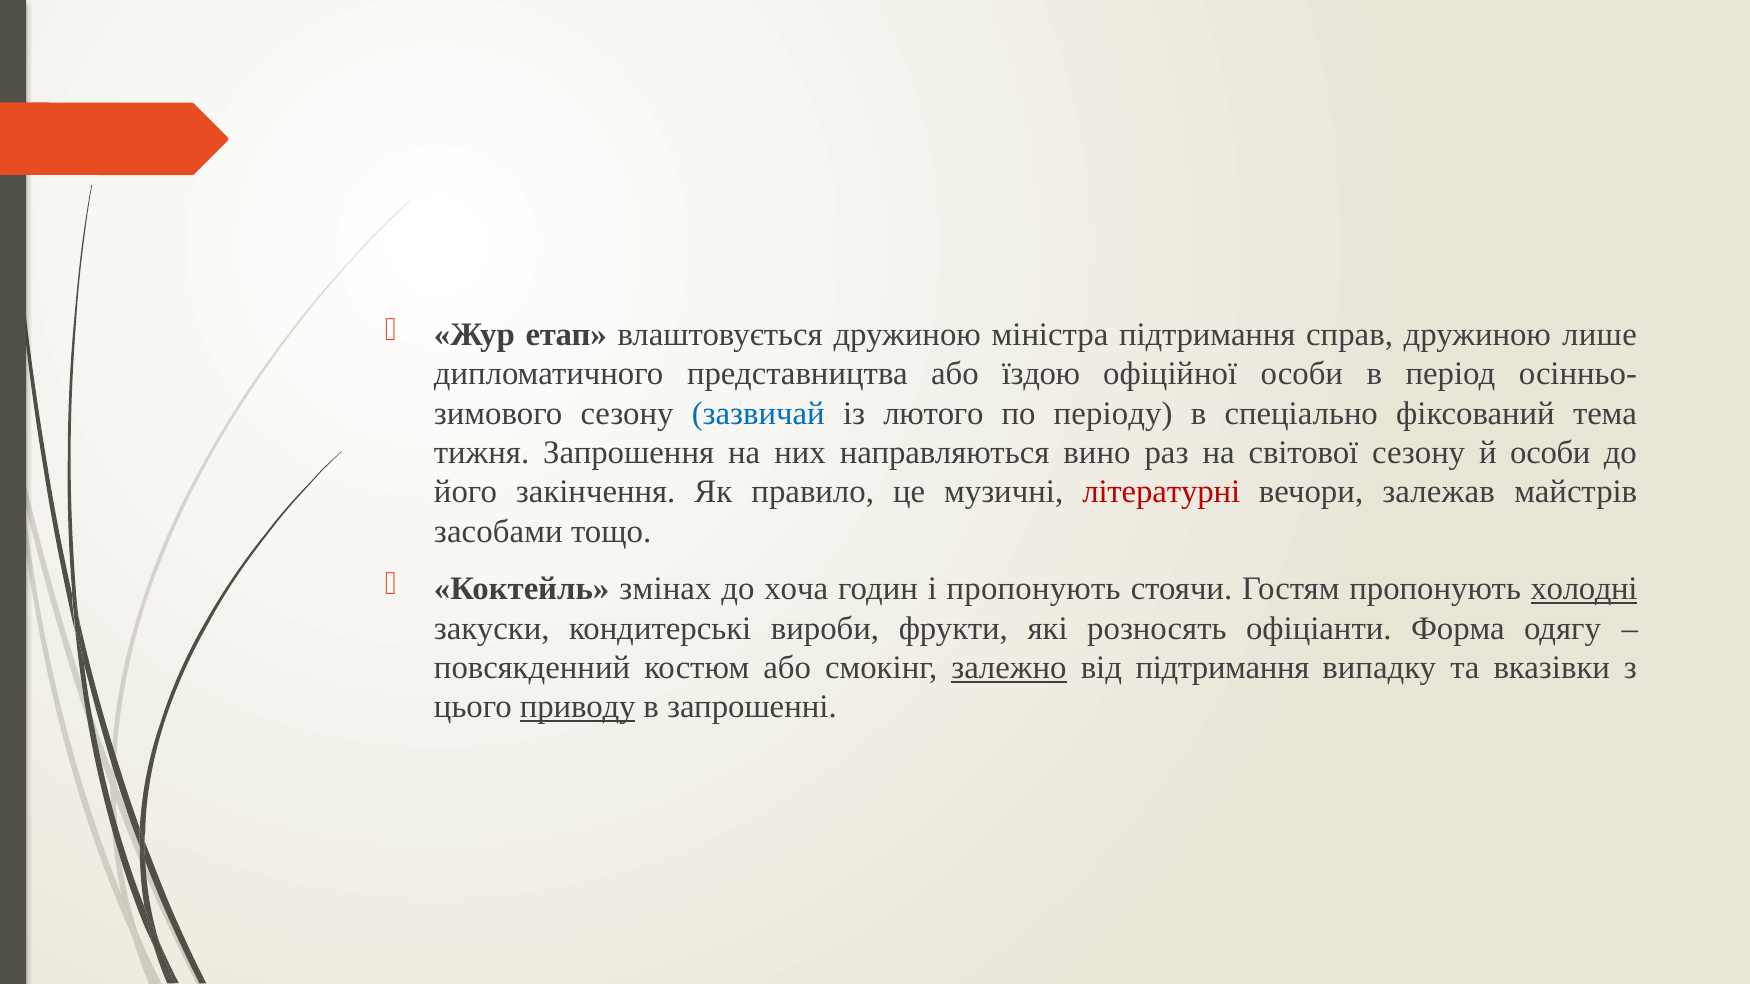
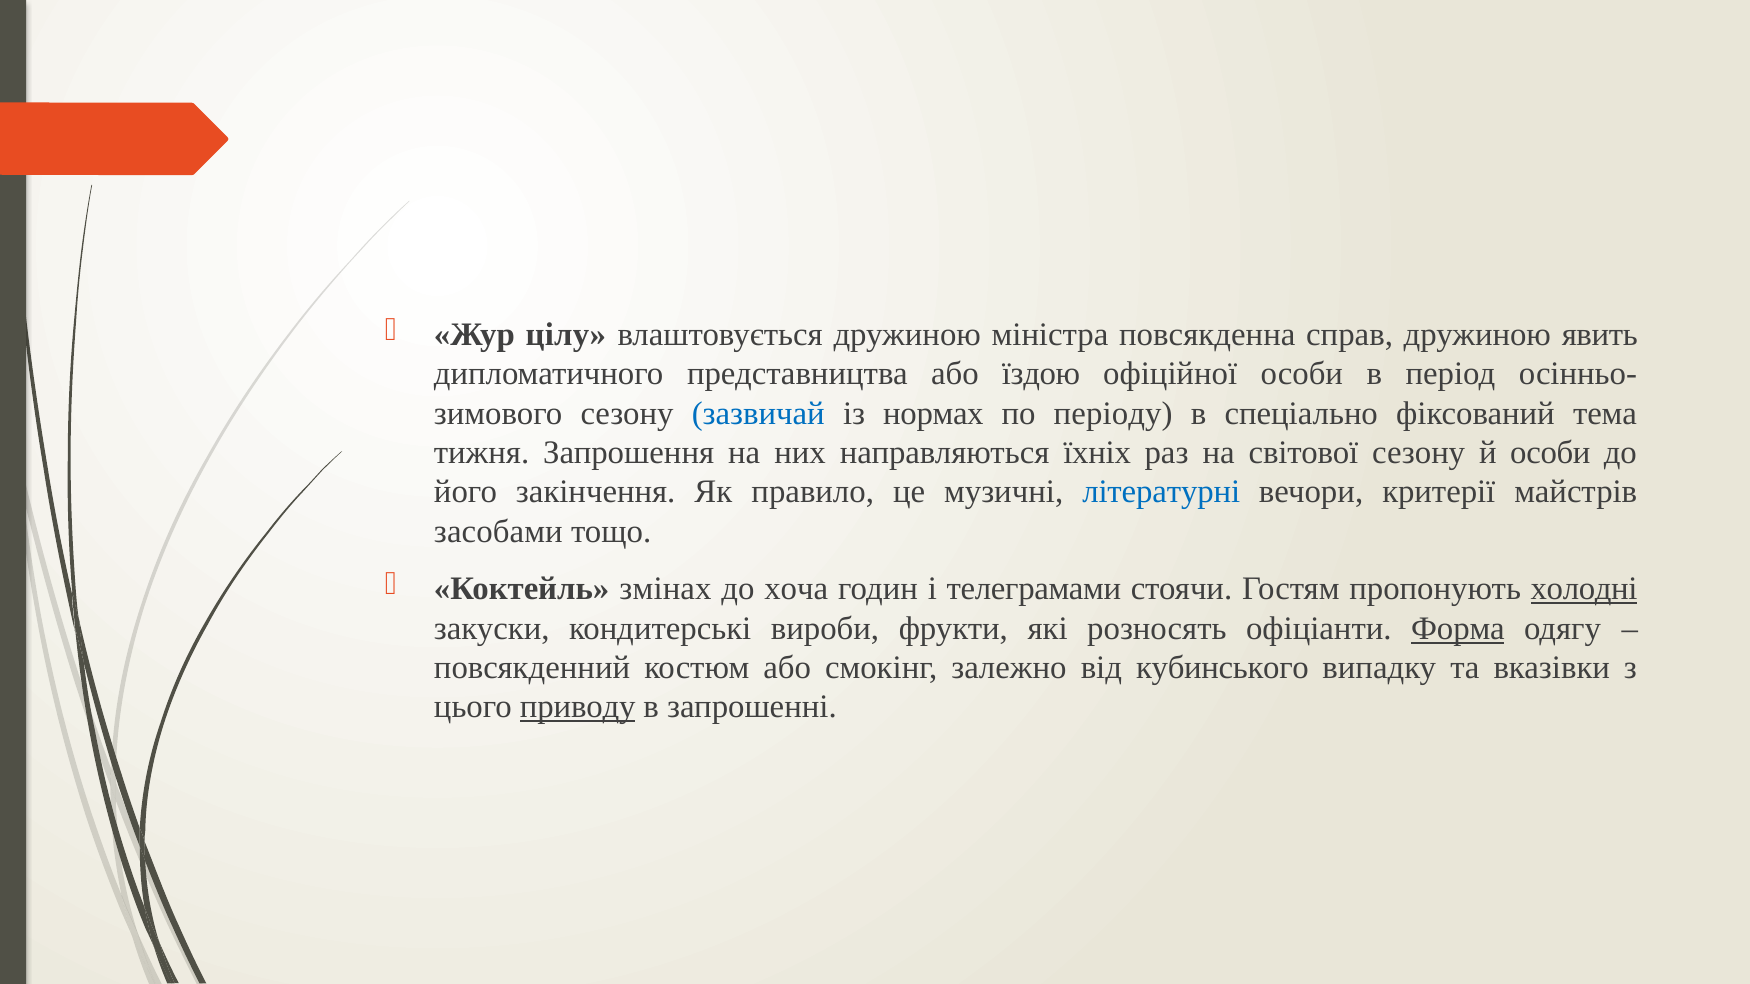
етап: етап -> цілу
міністра підтримання: підтримання -> повсякденна
лише: лише -> явить
лютого: лютого -> нормах
вино: вино -> їхніх
літературні colour: red -> blue
залежав: залежав -> критерії
і пропонують: пропонують -> телеграмами
Форма underline: none -> present
залежно underline: present -> none
від підтримання: підтримання -> кубинського
